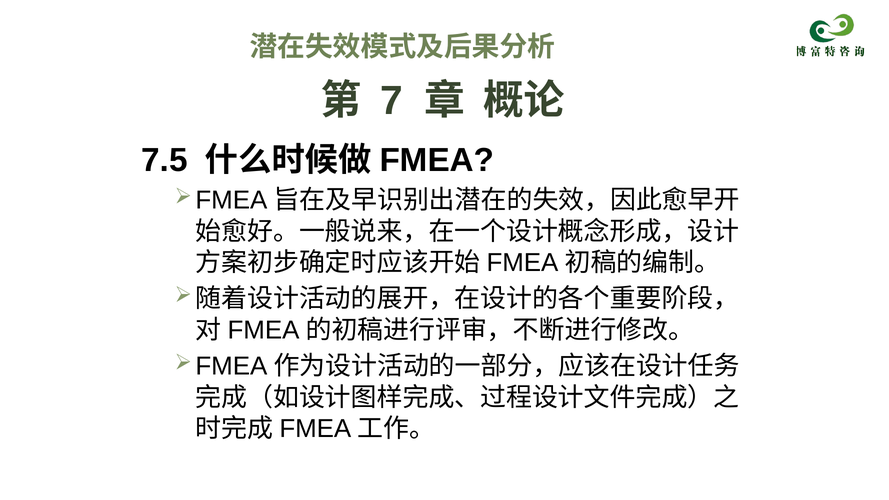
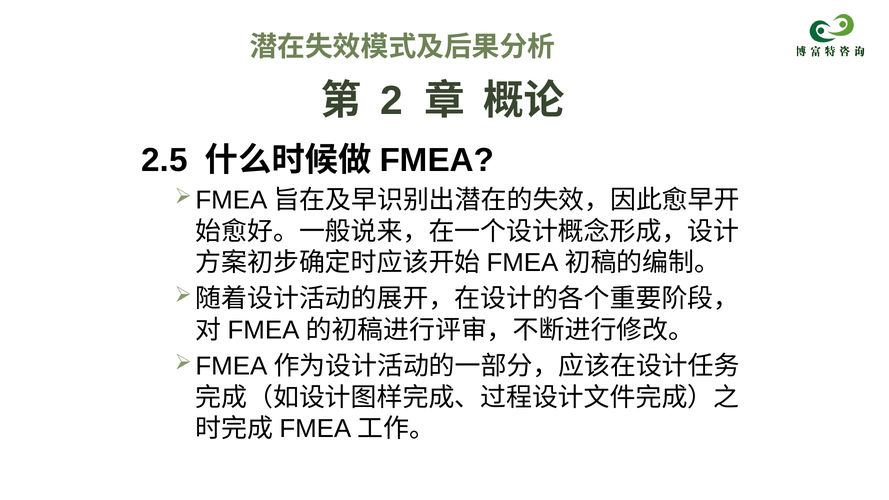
7: 7 -> 2
7.5: 7.5 -> 2.5
